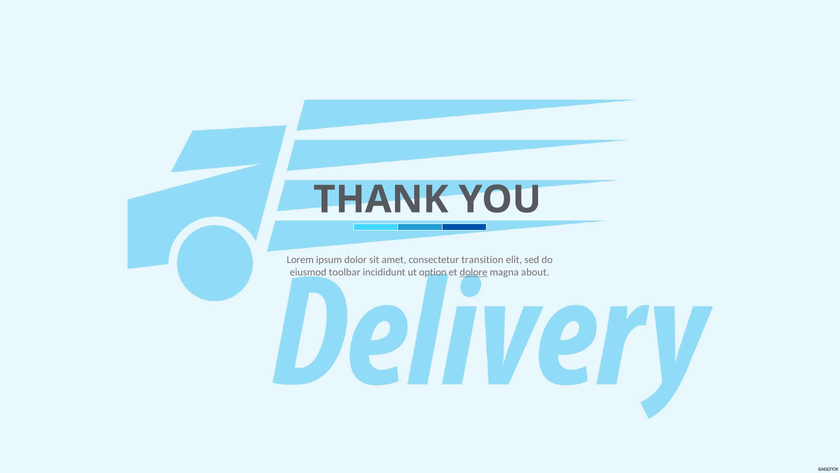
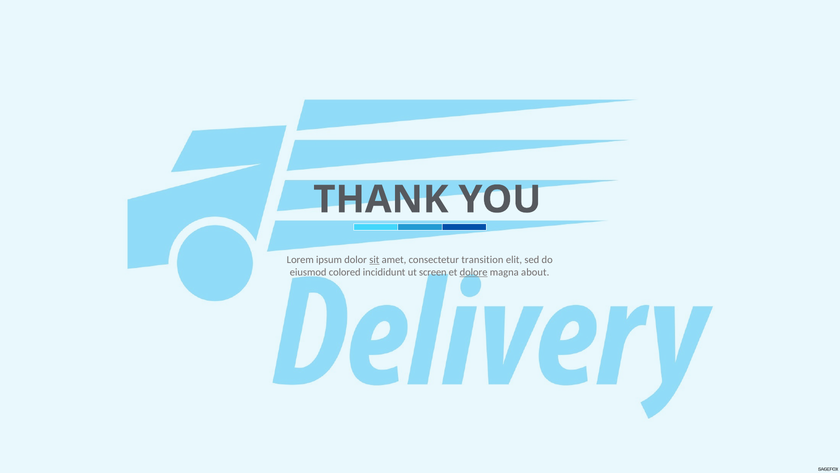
sit underline: none -> present
toolbar: toolbar -> colored
option: option -> screen
